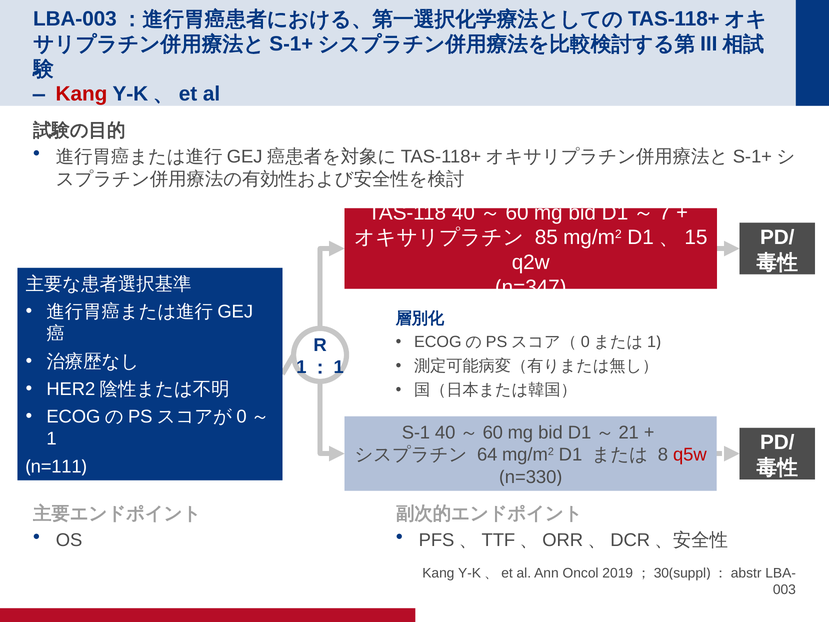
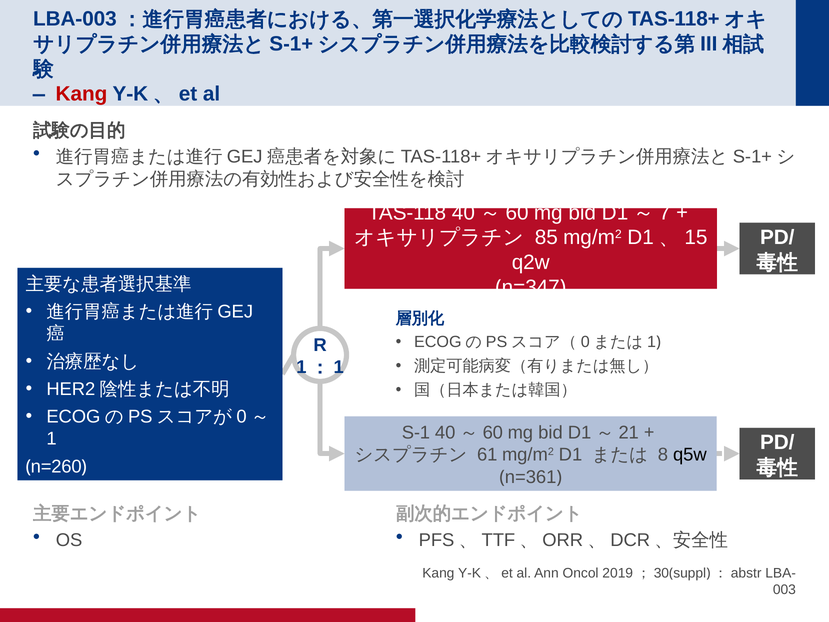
64: 64 -> 61
q5w colour: red -> black
n=111: n=111 -> n=260
n=330: n=330 -> n=361
